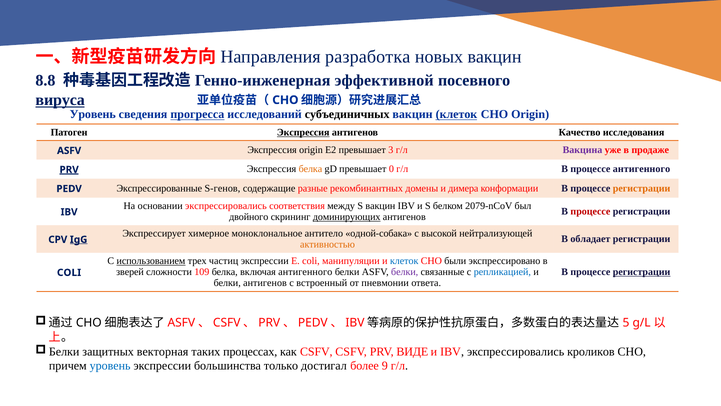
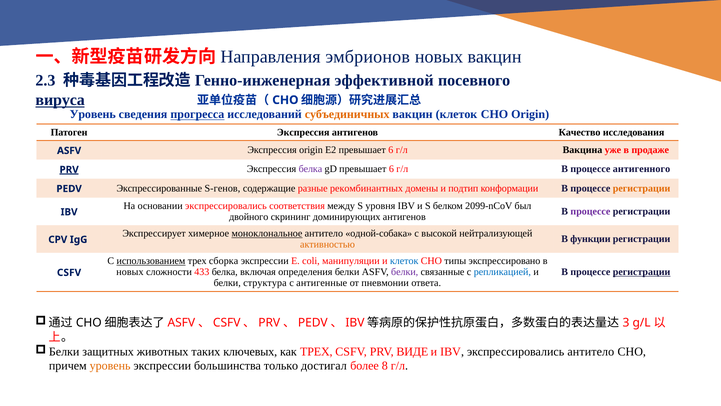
разработка: разработка -> эмбрионов
8.8: 8.8 -> 2.3
субъединичных colour: black -> orange
клеток at (456, 114) underline: present -> none
Экспрессия at (303, 132) underline: present -> none
E2 превышает 3: 3 -> 6
Вакцина colour: purple -> black
белка at (310, 169) colour: orange -> purple
gD превышает 0: 0 -> 6
димера: димера -> подтип
S вакцин: вакцин -> уровня
2079-nCoV: 2079-nCoV -> 2099-nCoV
процессе at (590, 211) colour: red -> purple
доминирующих underline: present -> none
моноклональное underline: none -> present
обладает: обладает -> функции
IgG underline: present -> none
частиц: частиц -> сборка
были: были -> типы
зверей at (130, 272): зверей -> новых
109: 109 -> 433
включая антигенного: антигенного -> определения
COLI at (69, 272): COLI -> CSFV
белки антигенов: антигенов -> структура
встроенный: встроенный -> антигенные
5: 5 -> 3
векторная: векторная -> животных
процессах: процессах -> ключевых
как CSFV: CSFV -> ТРЕХ
экспрессировались кроликов: кроликов -> антитело
уровень at (110, 366) colour: blue -> orange
9: 9 -> 8
